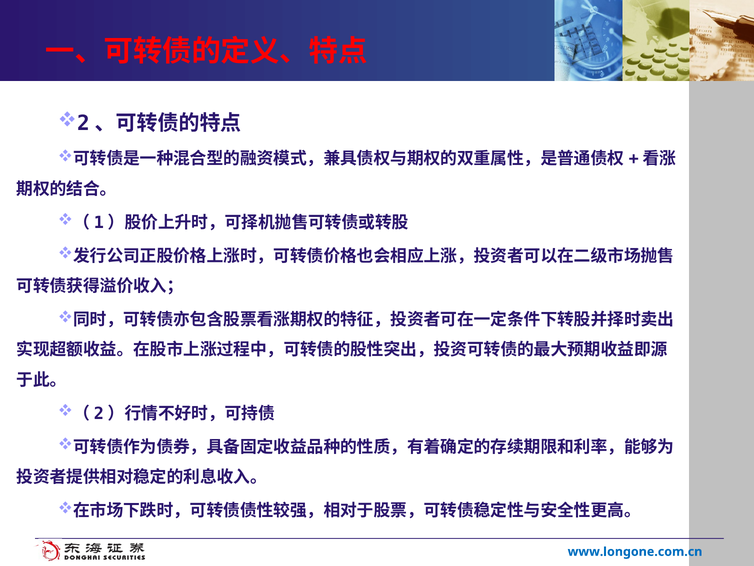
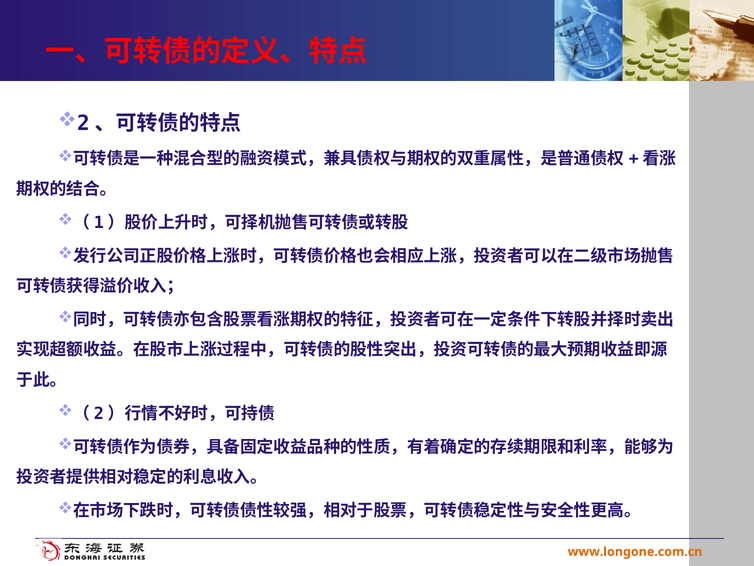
www.longone.com.cn colour: blue -> orange
